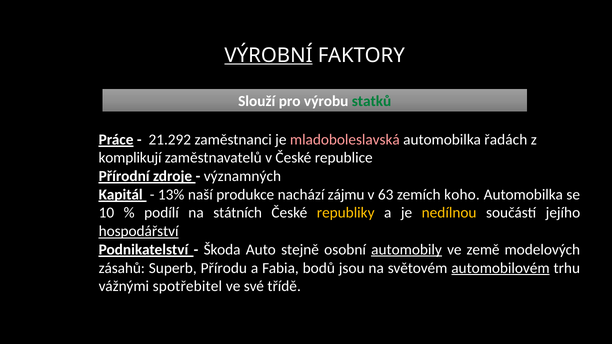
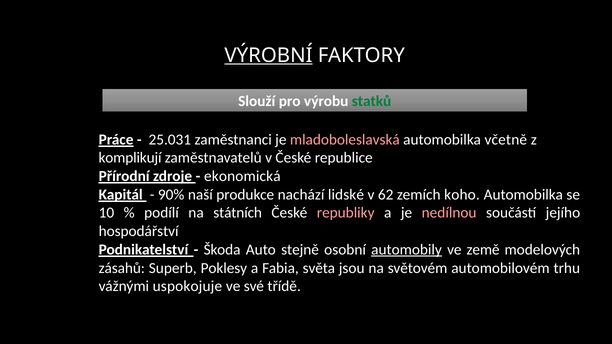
21.292: 21.292 -> 25.031
řadách: řadách -> včetně
významných: významných -> ekonomická
13%: 13% -> 90%
zájmu: zájmu -> lidské
63: 63 -> 62
republiky colour: yellow -> pink
nedílnou colour: yellow -> pink
hospodářství underline: present -> none
Přírodu: Přírodu -> Poklesy
bodů: bodů -> světa
automobilovém underline: present -> none
spotřebitel: spotřebitel -> uspokojuje
